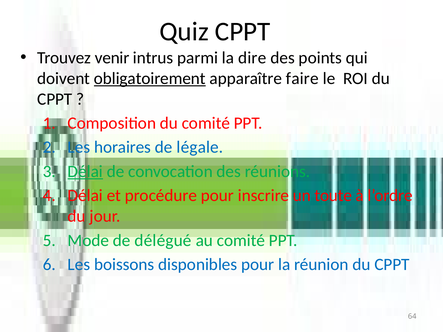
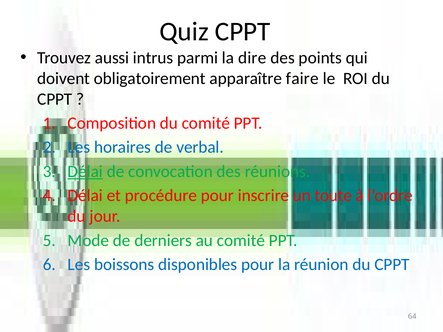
venir: venir -> aussi
obligatoirement underline: present -> none
légale: légale -> verbal
délégué: délégué -> derniers
